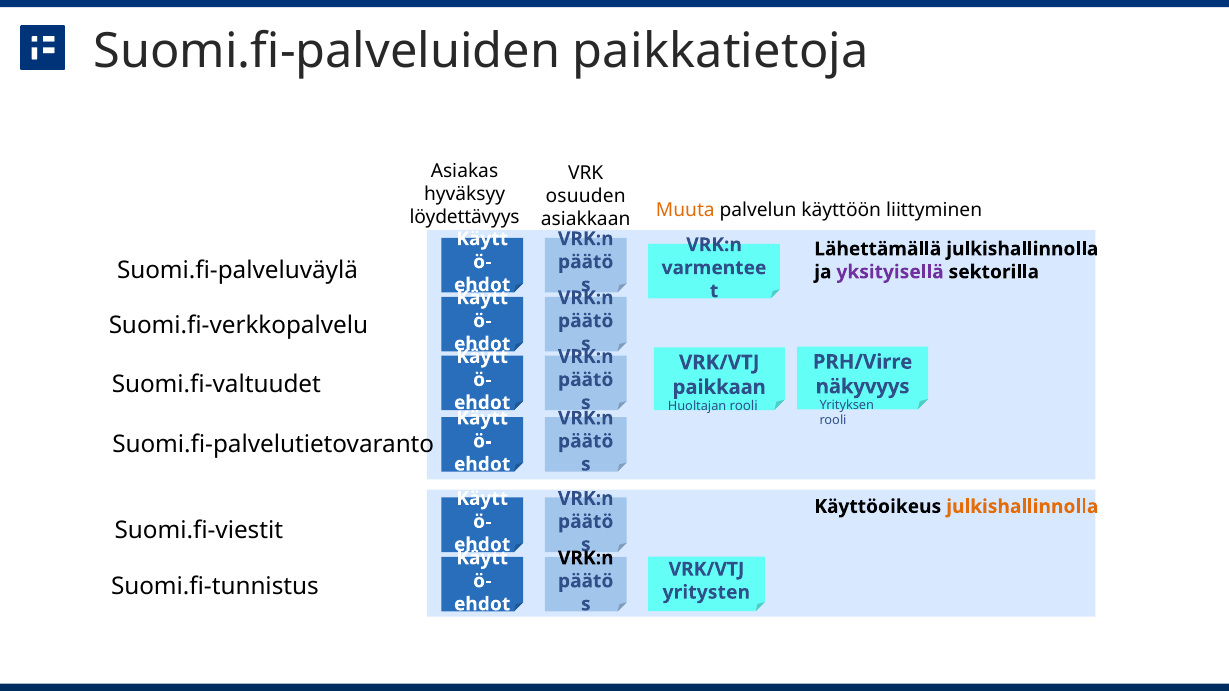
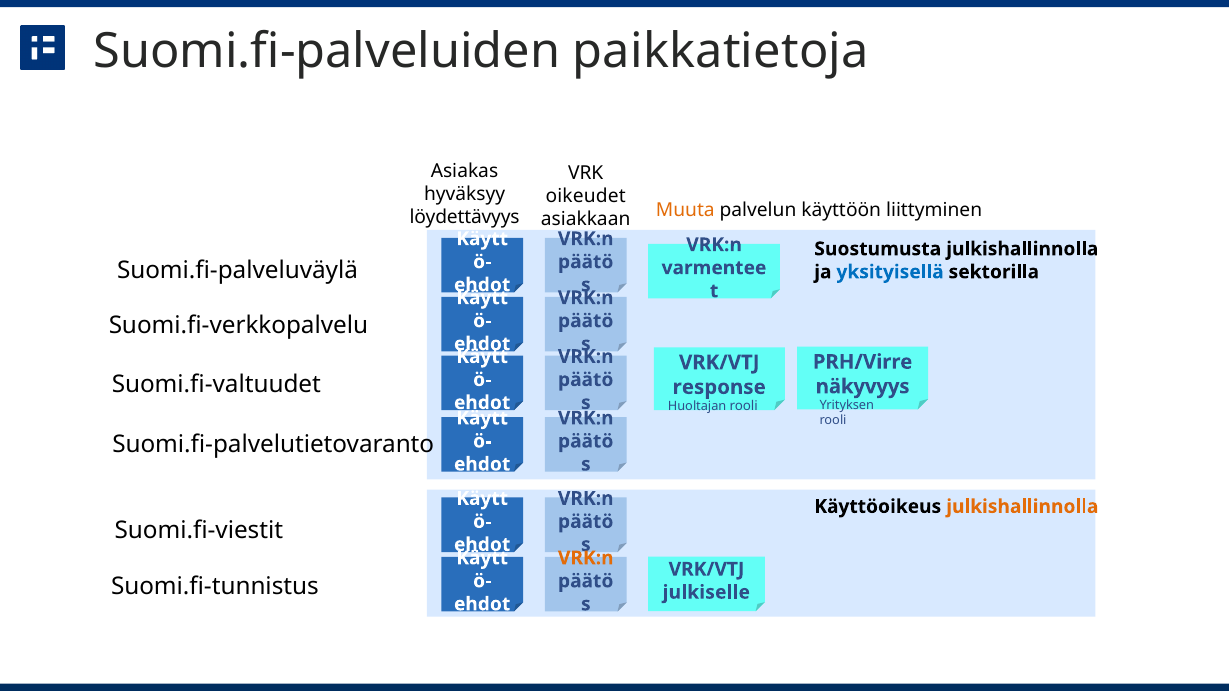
osuuden: osuuden -> oikeudet
Lähettämällä: Lähettämällä -> Suostumusta
yksityisellä colour: purple -> blue
paikkaan: paikkaan -> response
VRK:n at (586, 558) colour: black -> orange
yritysten: yritysten -> julkiselle
